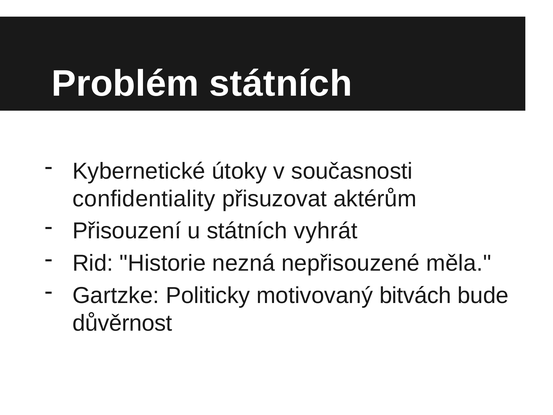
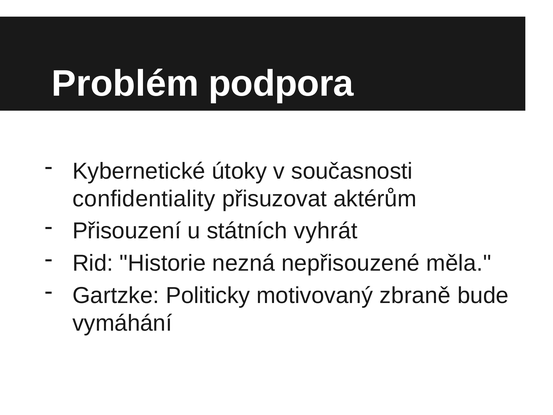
Problém státních: státních -> podpora
bitvách: bitvách -> zbraně
důvěrnost: důvěrnost -> vymáhání
